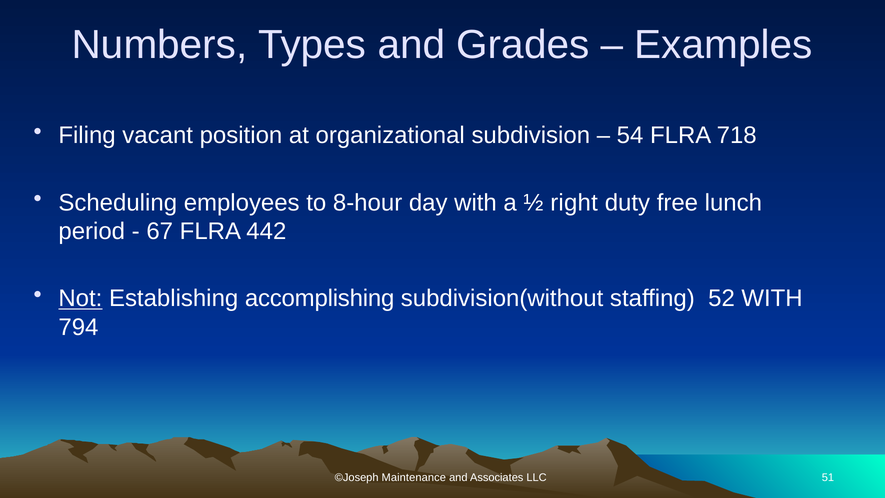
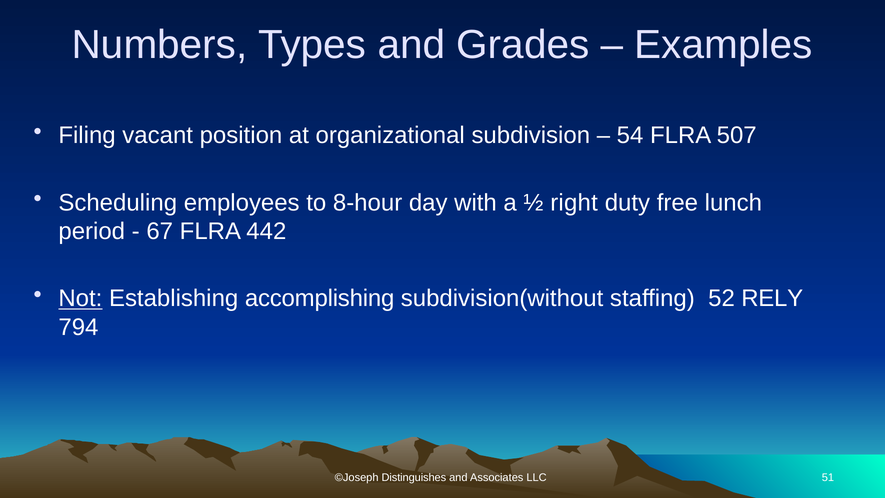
718: 718 -> 507
52 WITH: WITH -> RELY
Maintenance: Maintenance -> Distinguishes
